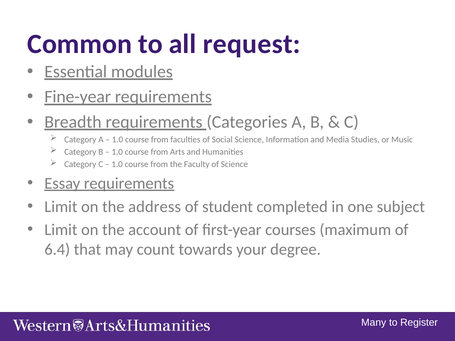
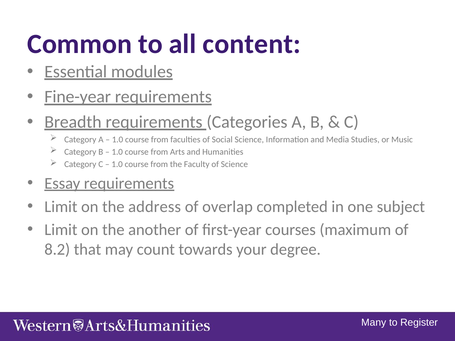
request: request -> content
student: student -> overlap
account: account -> another
6.4: 6.4 -> 8.2
